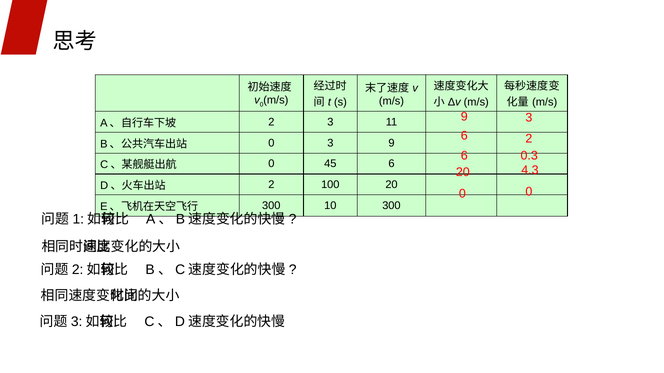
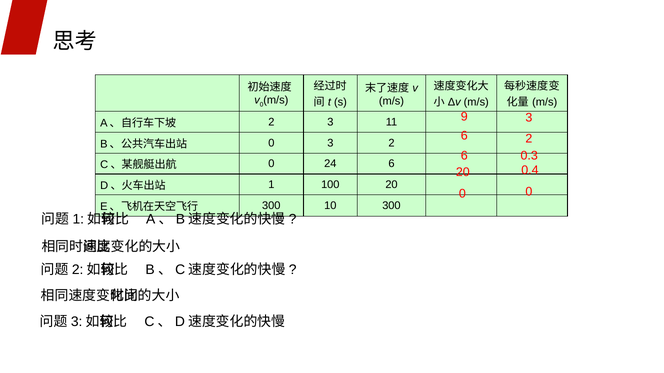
9 at (392, 143): 9 -> 2
45: 45 -> 24
4.3: 4.3 -> 0.4
2 at (271, 185): 2 -> 1
